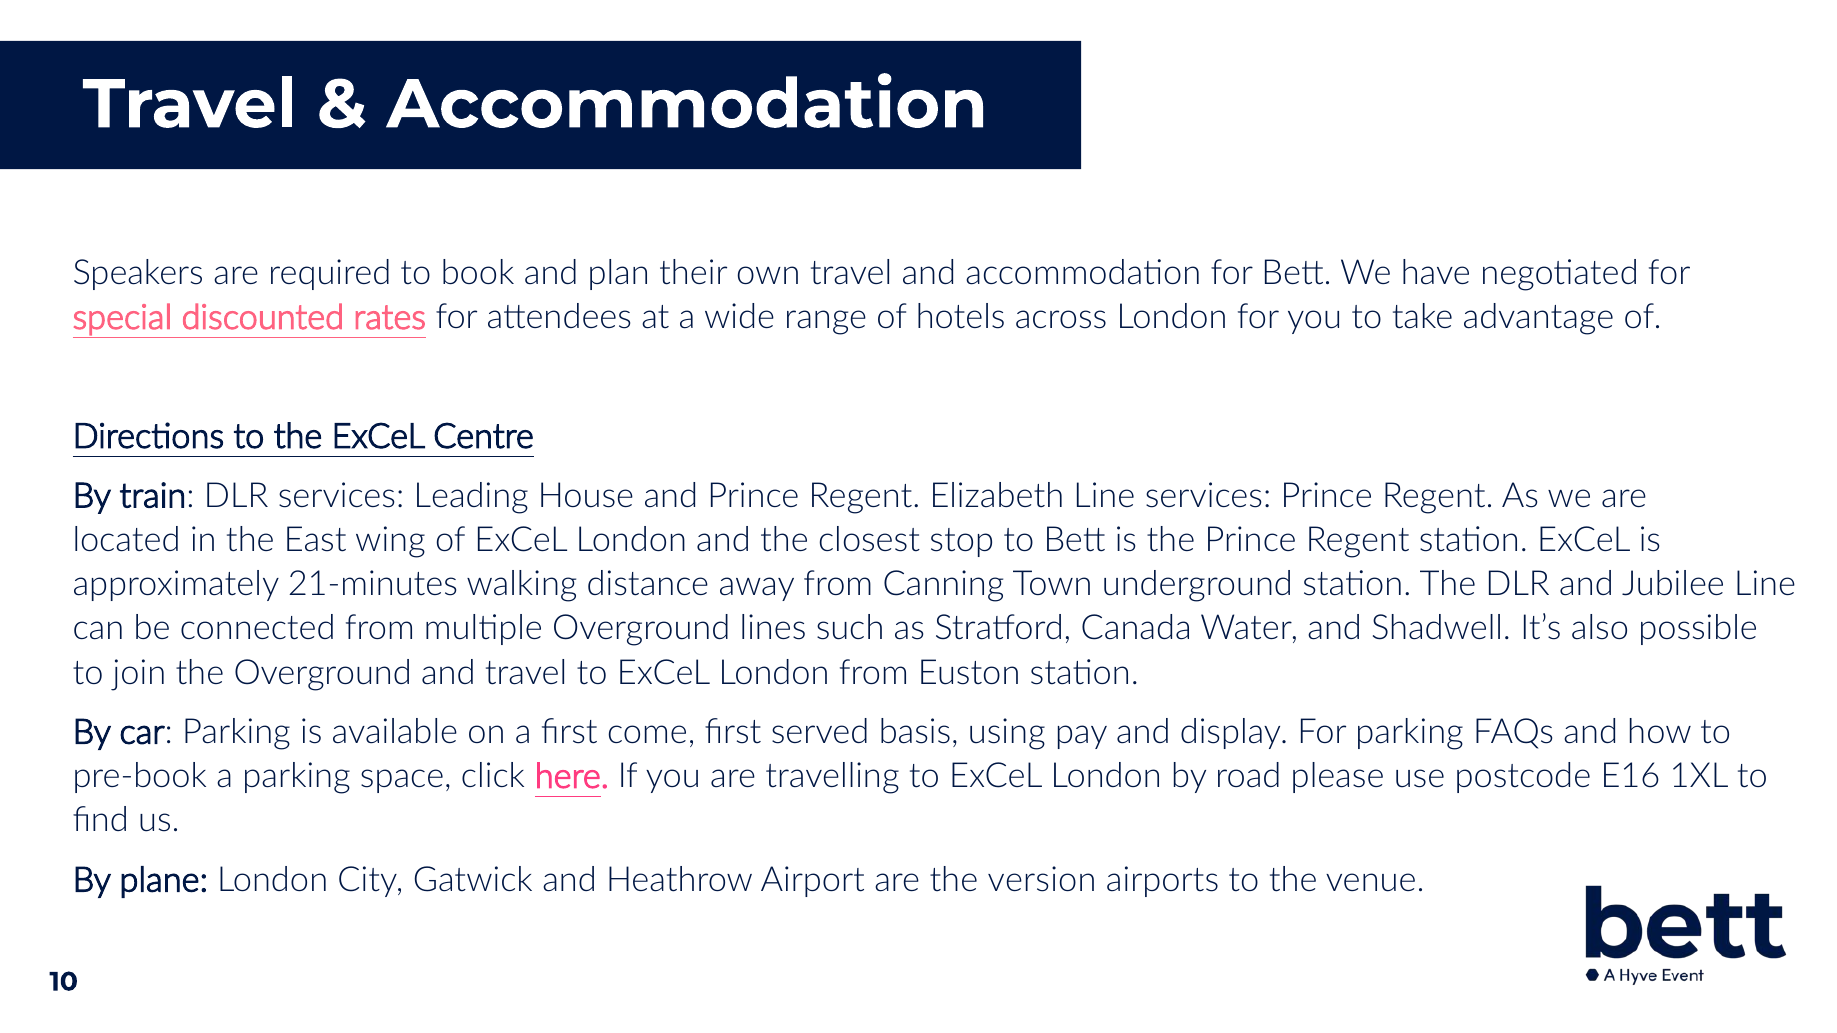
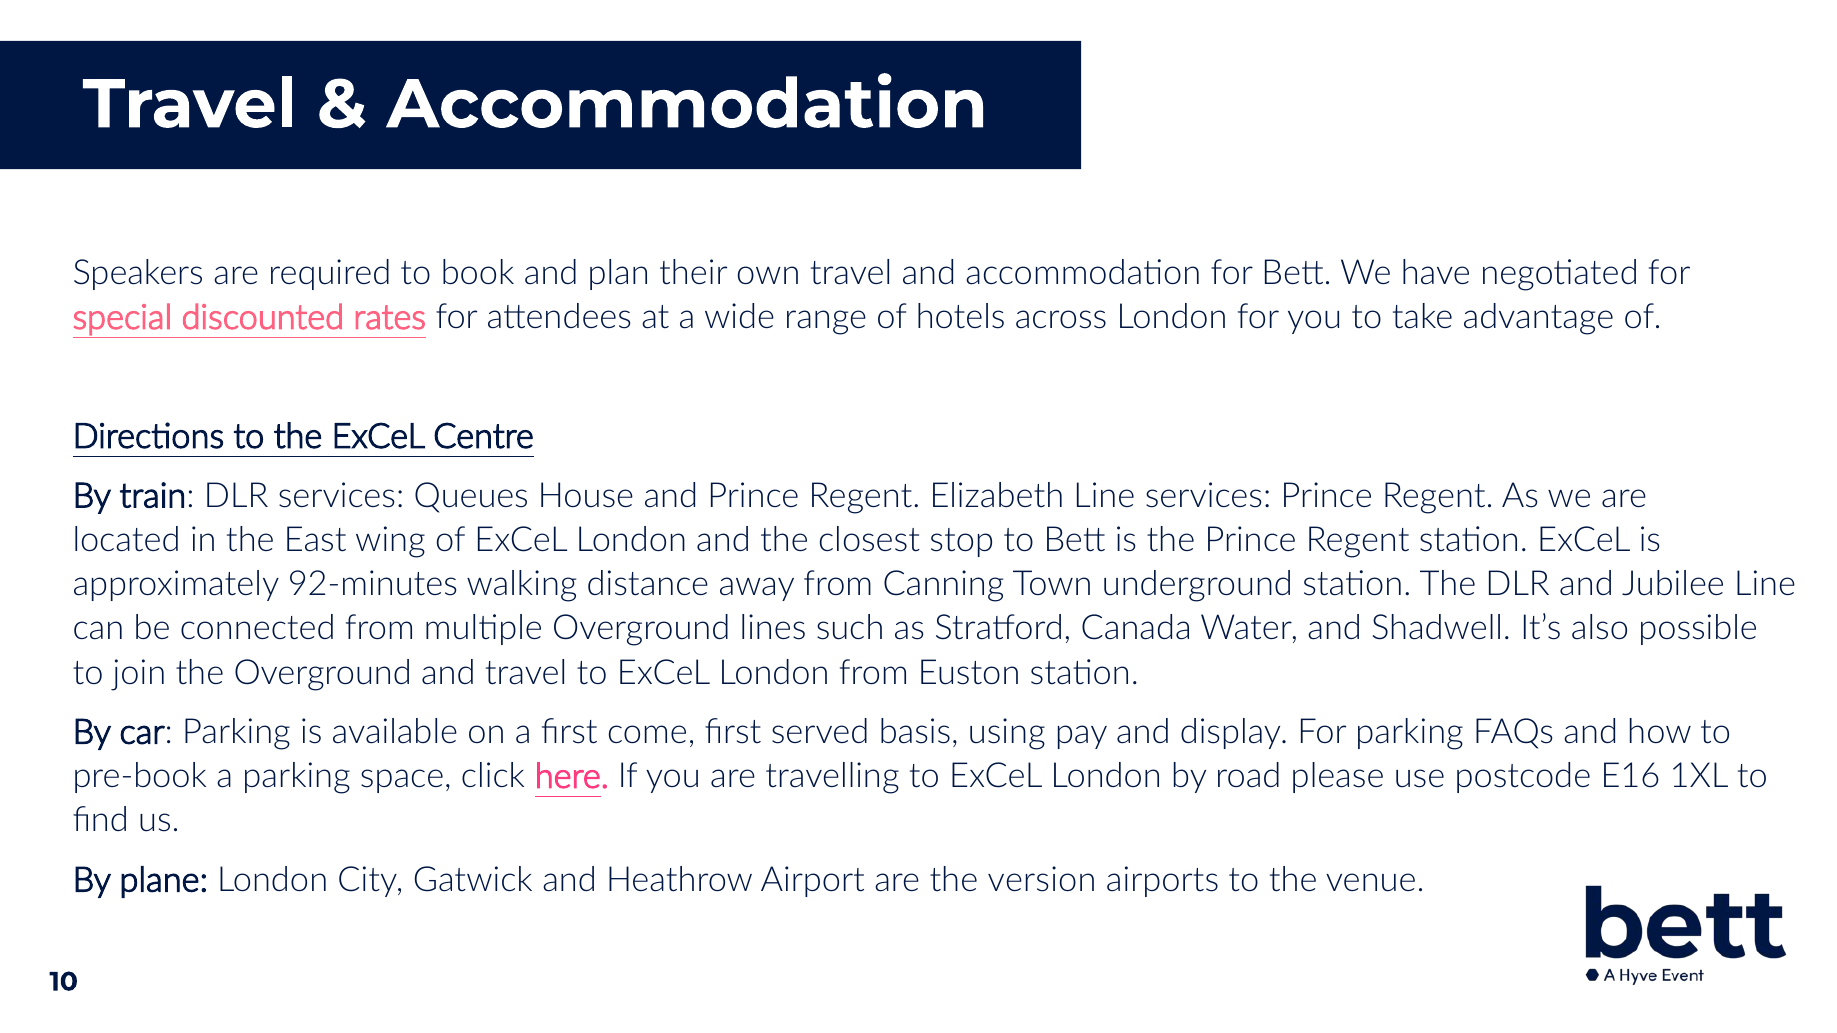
Leading: Leading -> Queues
21-minutes: 21-minutes -> 92-minutes
